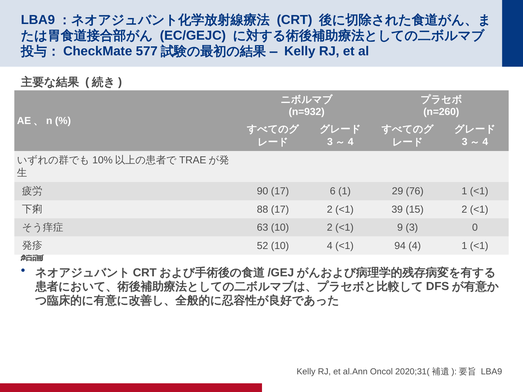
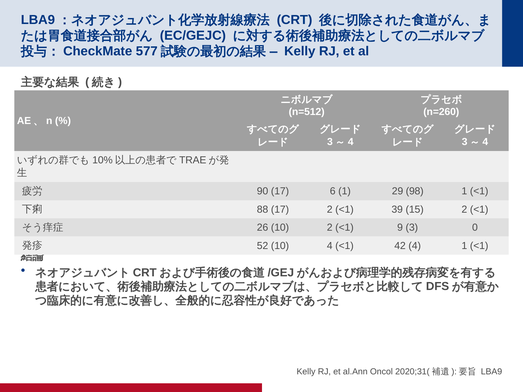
n=932: n=932 -> n=512
76: 76 -> 98
63: 63 -> 26
94: 94 -> 42
